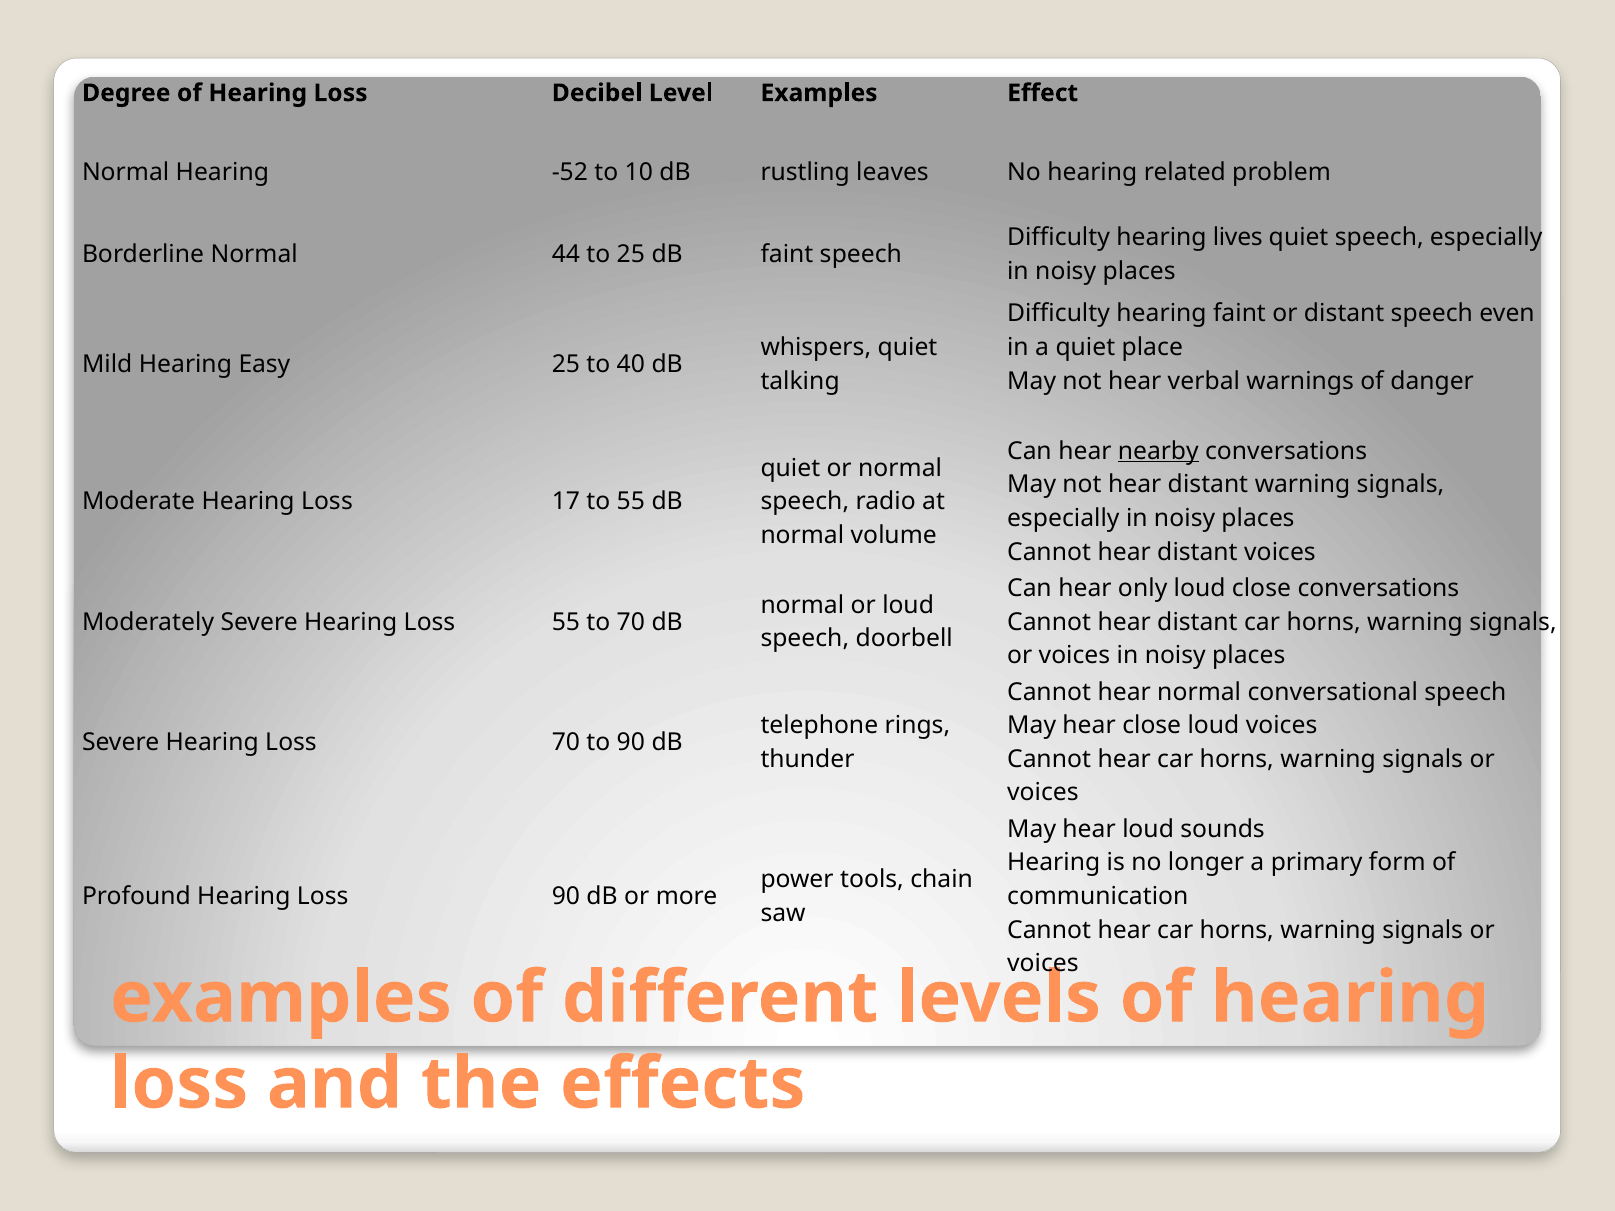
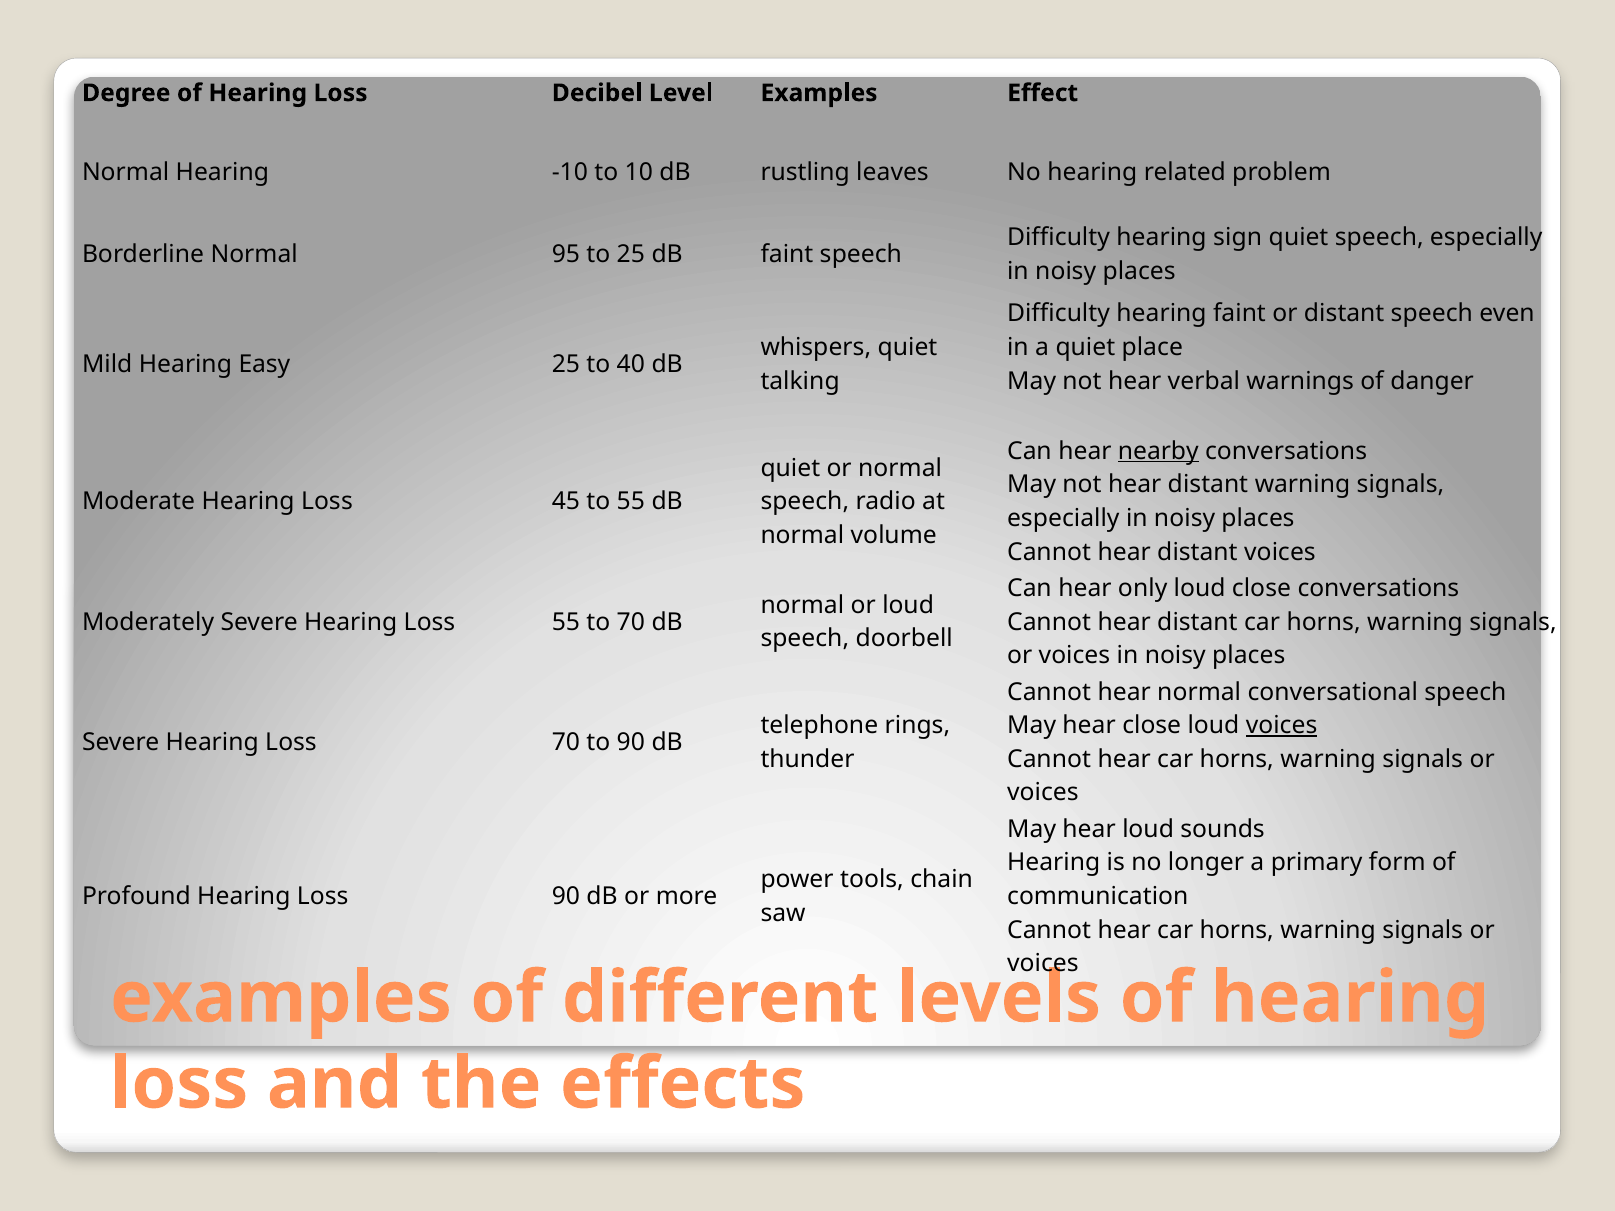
-52: -52 -> -10
lives: lives -> sign
44: 44 -> 95
17: 17 -> 45
voices at (1282, 726) underline: none -> present
